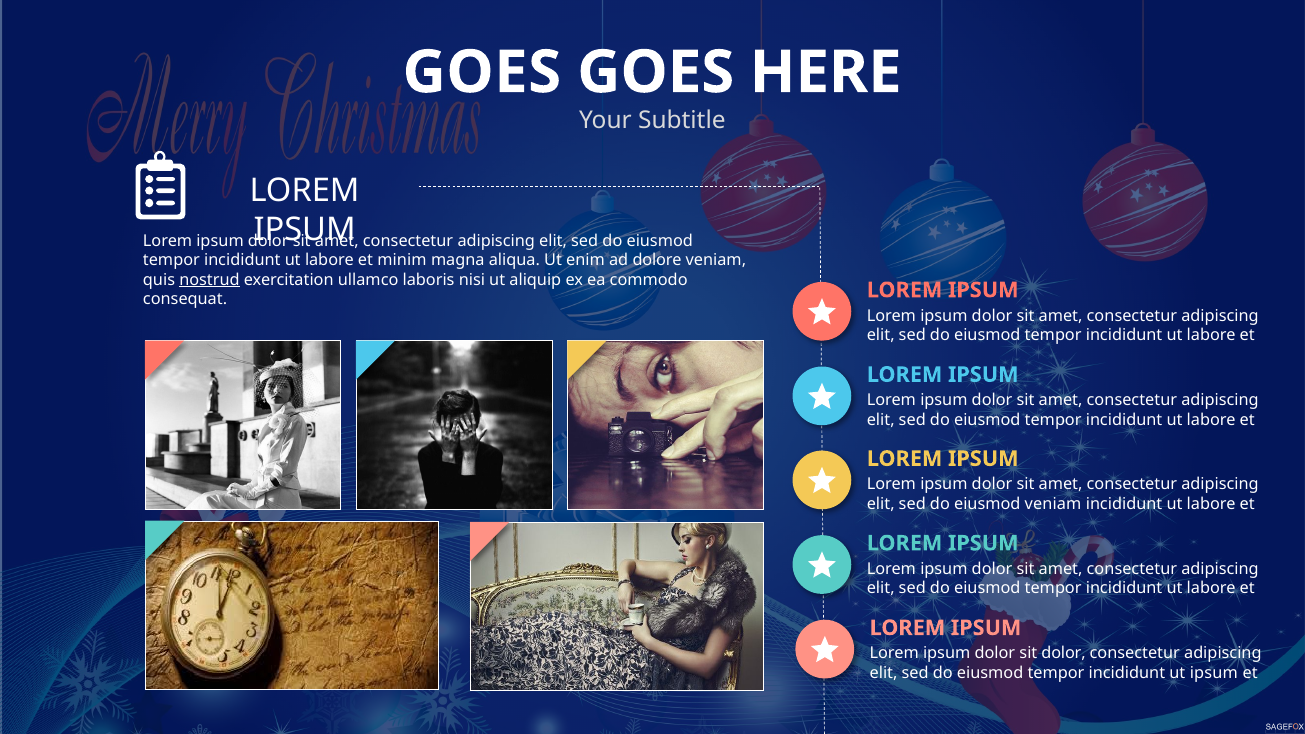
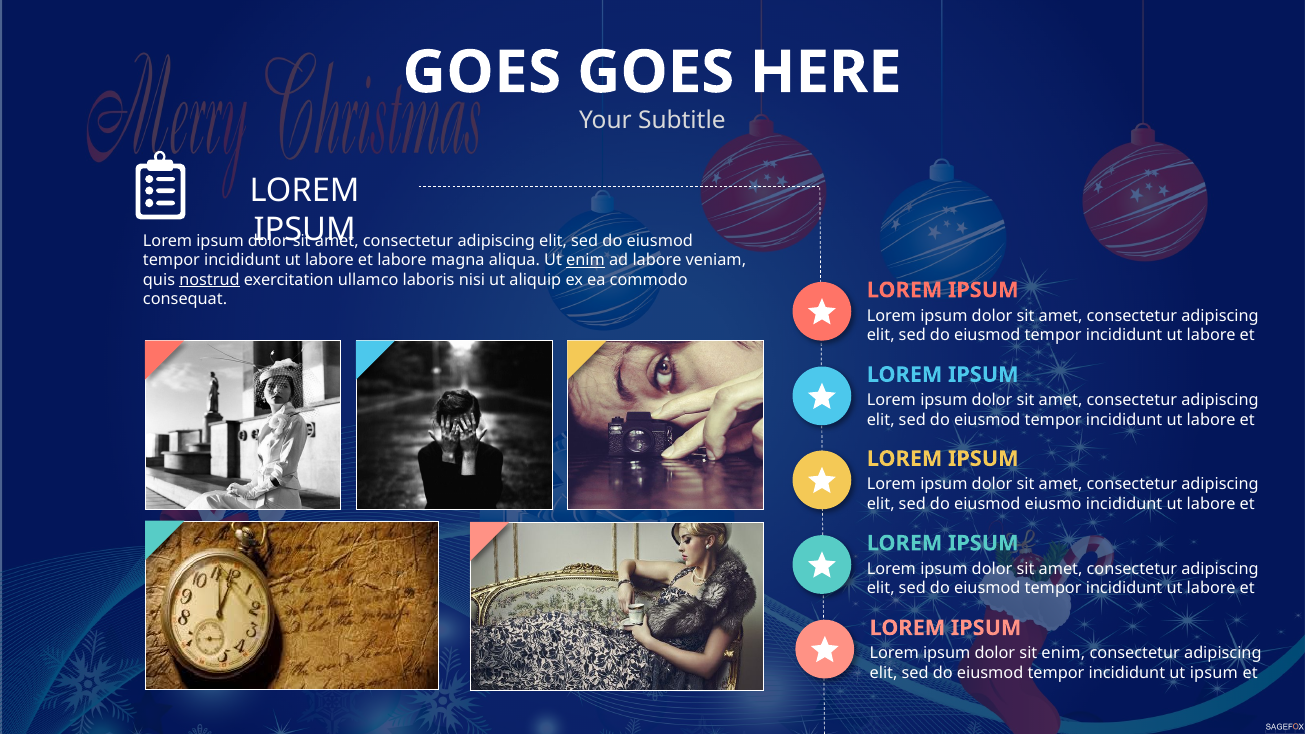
et minim: minim -> labore
enim at (586, 260) underline: none -> present
ad dolore: dolore -> labore
eiusmod veniam: veniam -> eiusmo
sit dolor: dolor -> enim
